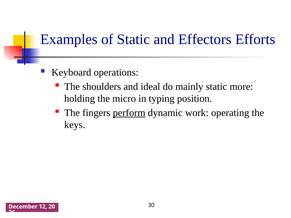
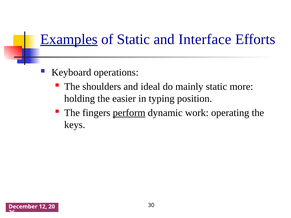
Examples underline: none -> present
Effectors: Effectors -> Interface
micro: micro -> easier
